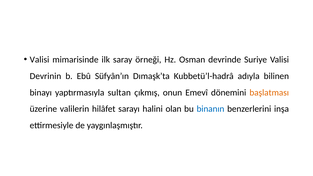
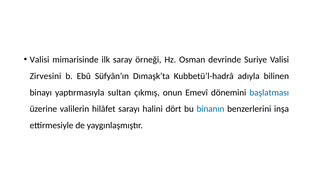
Devrinin: Devrinin -> Zirvesini
başlatması colour: orange -> blue
olan: olan -> dört
